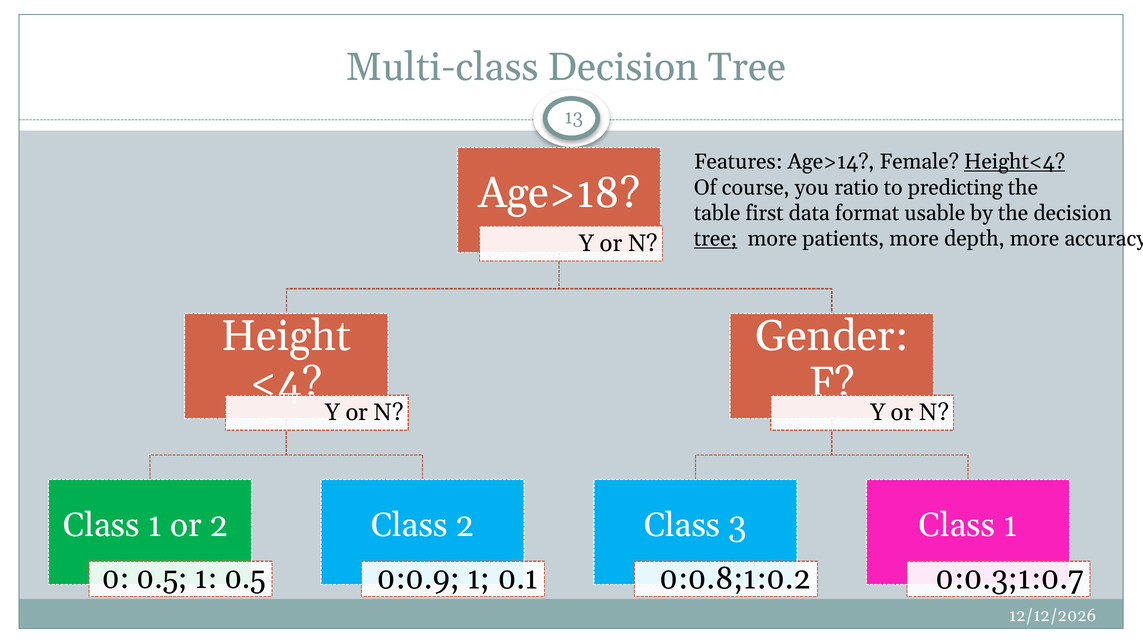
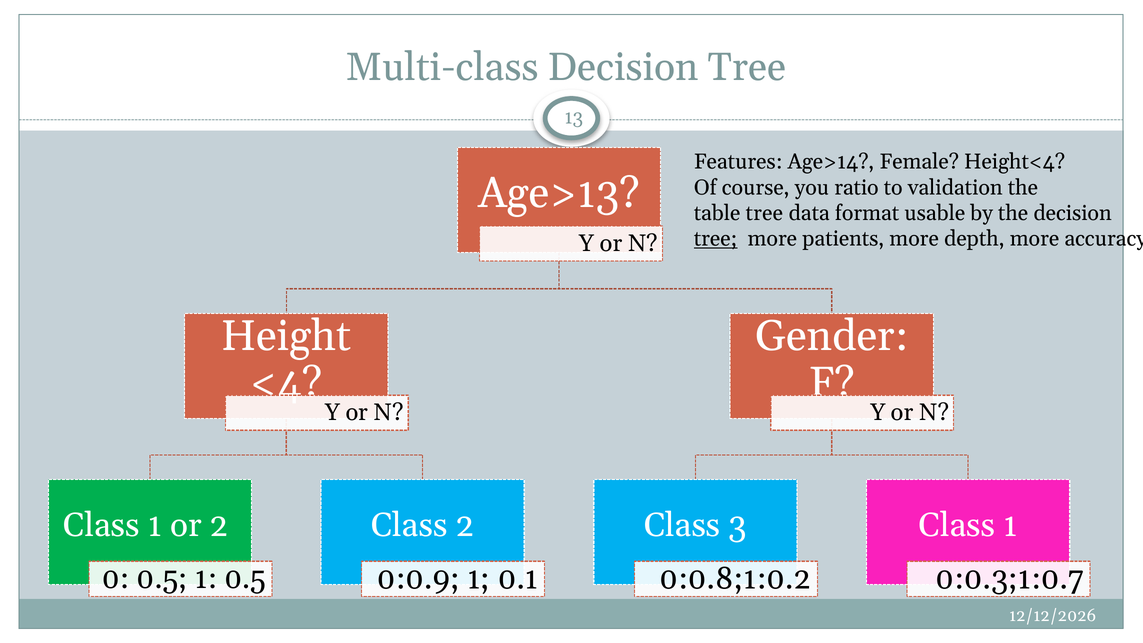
Height<4 underline: present -> none
Age>18: Age>18 -> Age>13
predicting: predicting -> validation
table first: first -> tree
